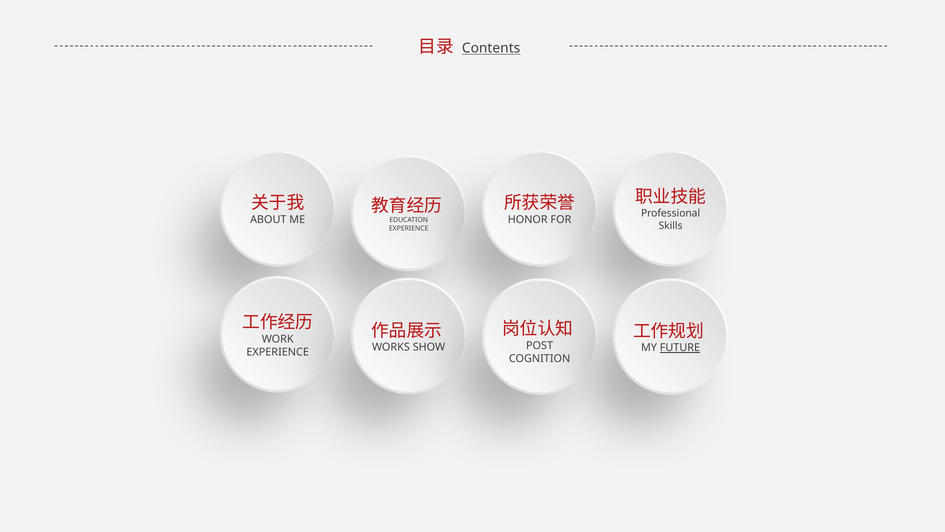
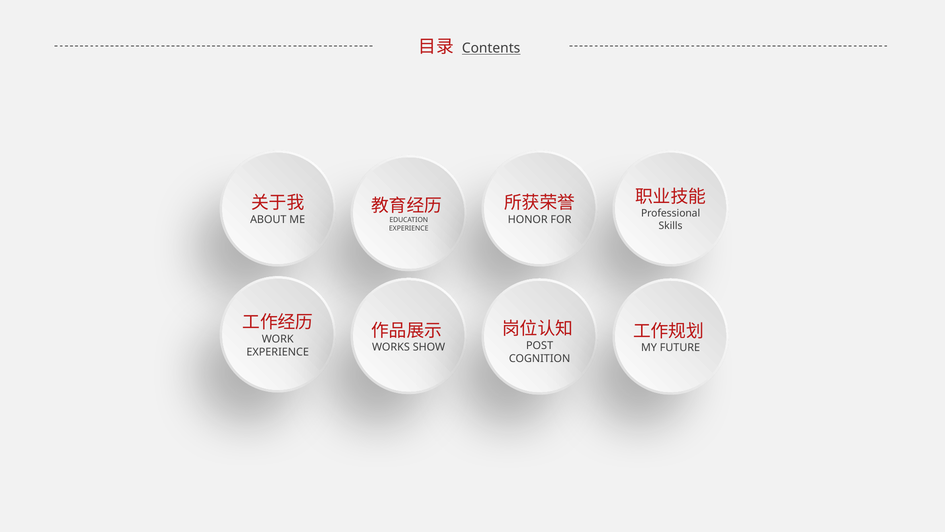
FUTURE underline: present -> none
